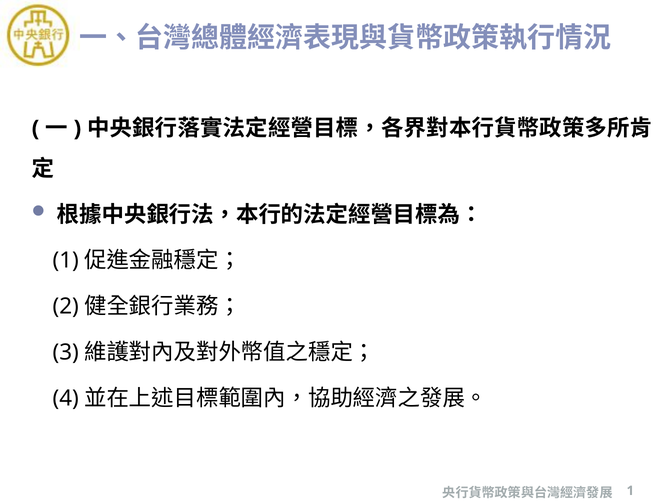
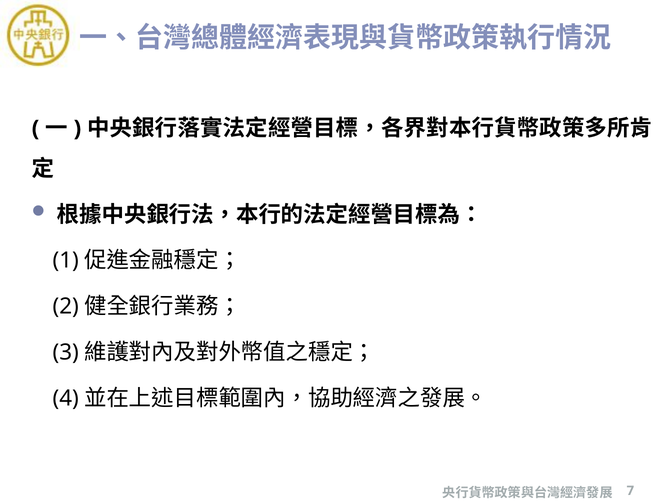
1 at (630, 491): 1 -> 7
